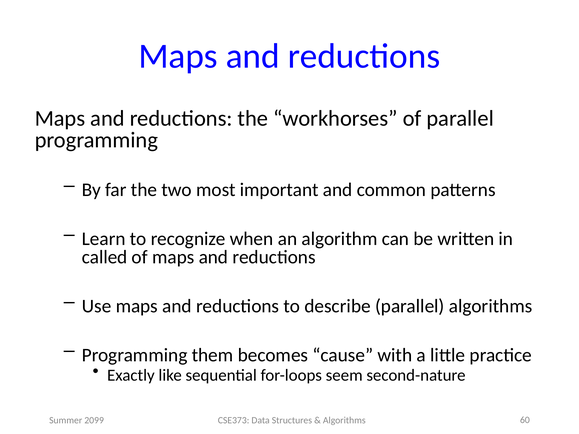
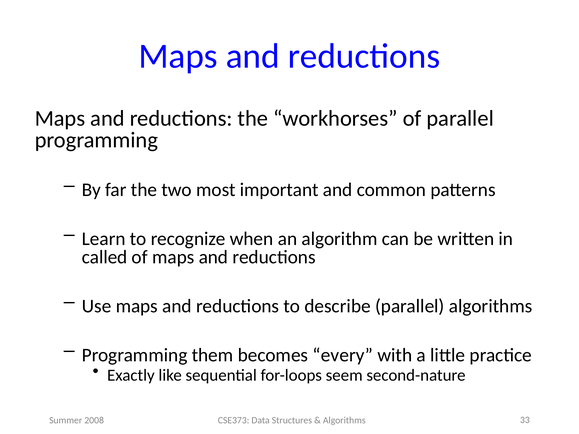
cause: cause -> every
2099: 2099 -> 2008
60: 60 -> 33
